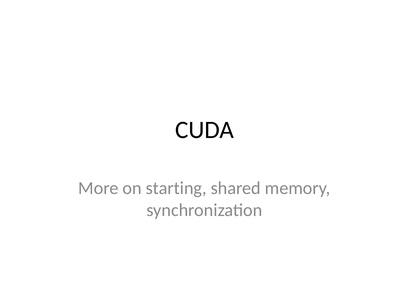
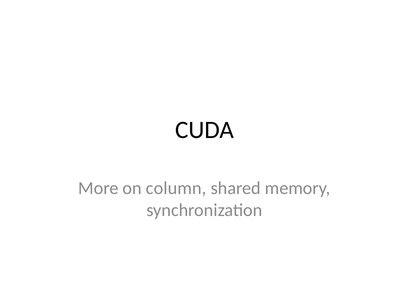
starting: starting -> column
